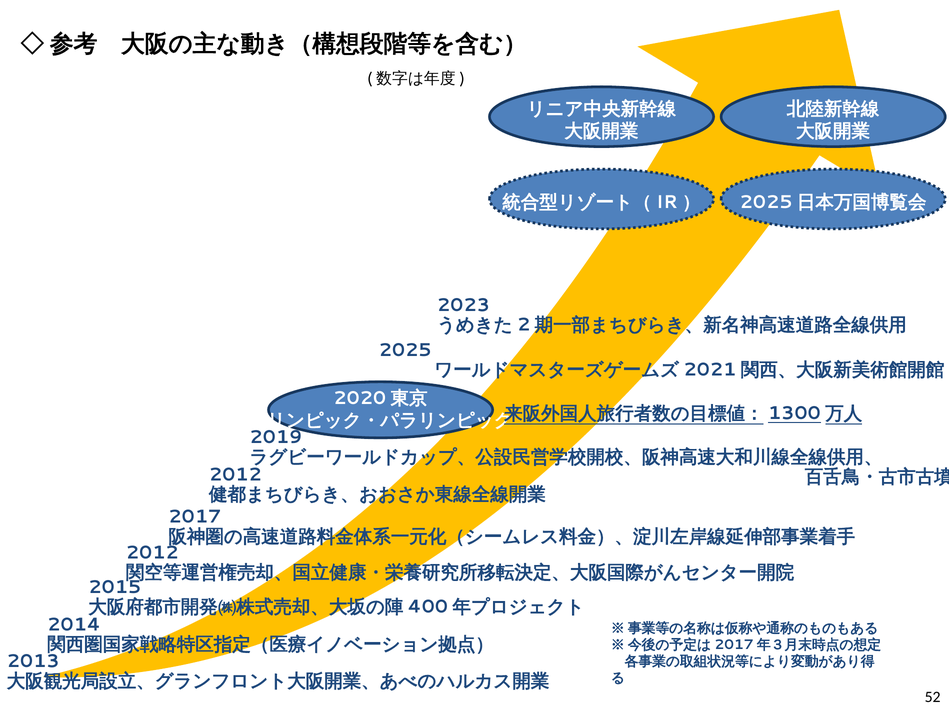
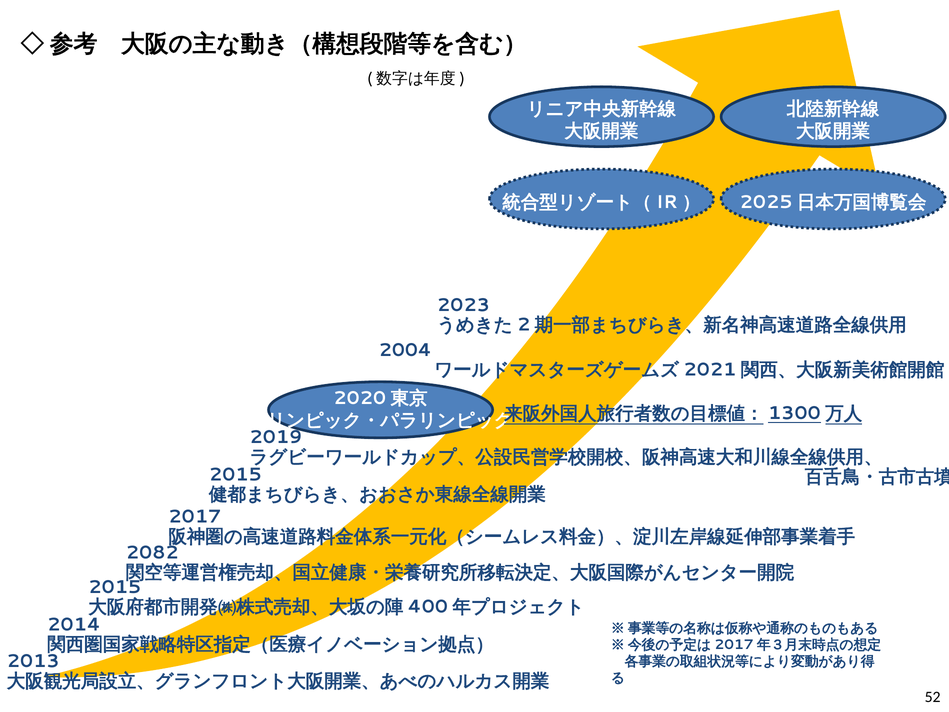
2025: 2025 -> 2004
2012 at (235, 474): 2012 -> 2015
2012 at (152, 552): 2012 -> 2082
